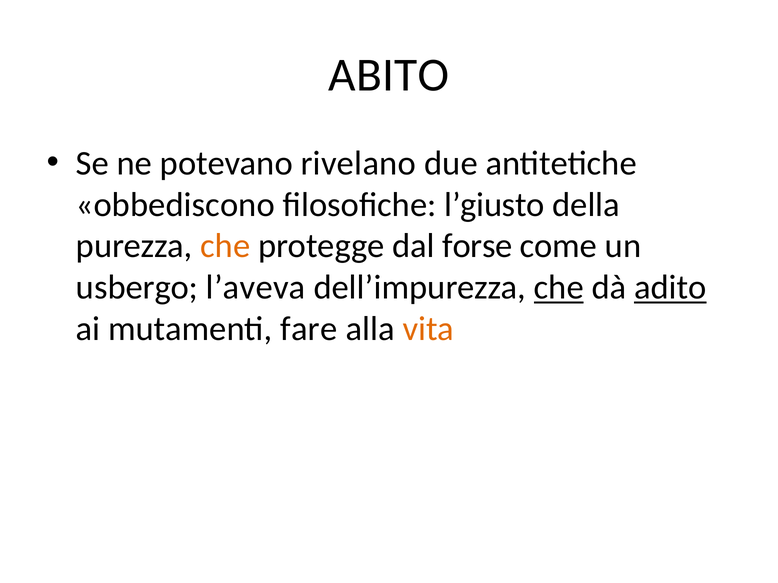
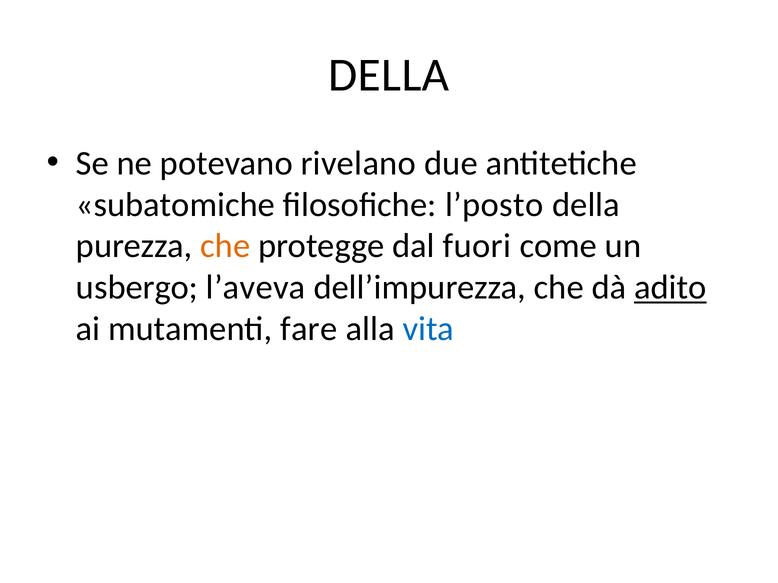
ABITO at (389, 75): ABITO -> DELLA
obbediscono: obbediscono -> subatomiche
l’giusto: l’giusto -> l’posto
forse: forse -> fuori
che at (559, 288) underline: present -> none
vita colour: orange -> blue
